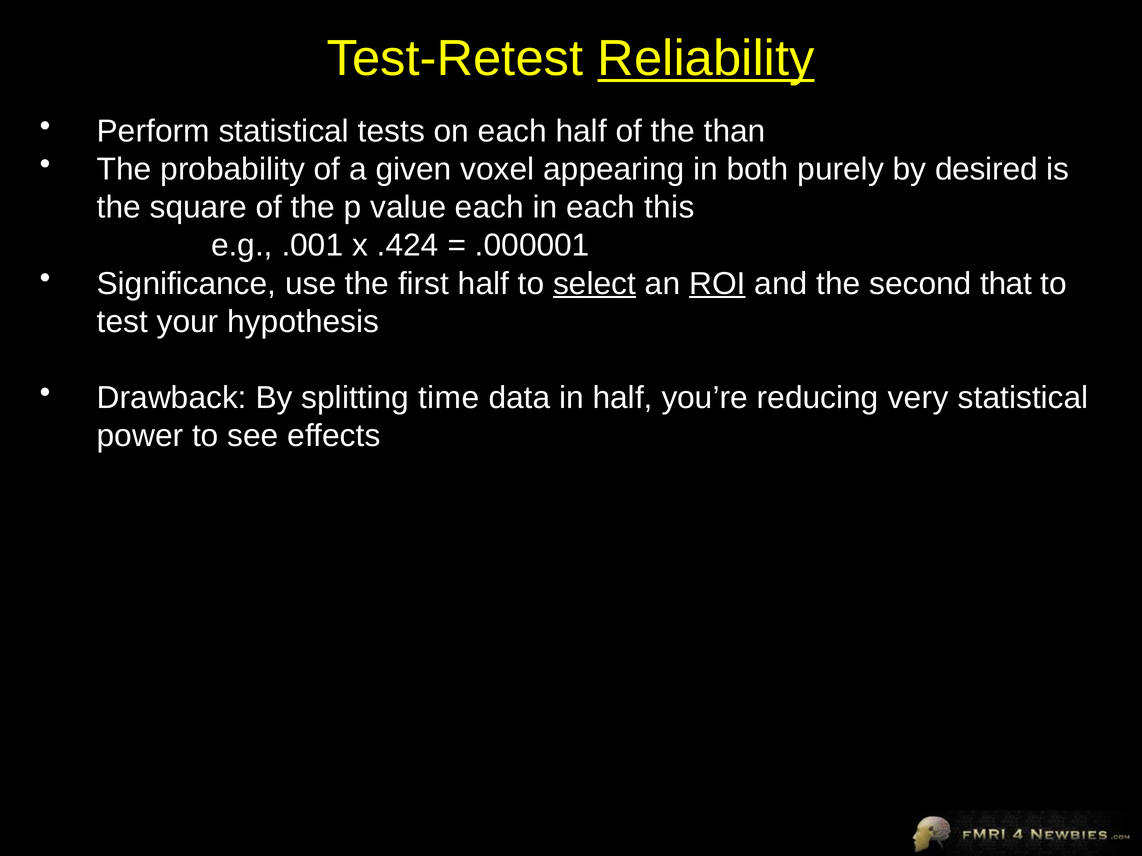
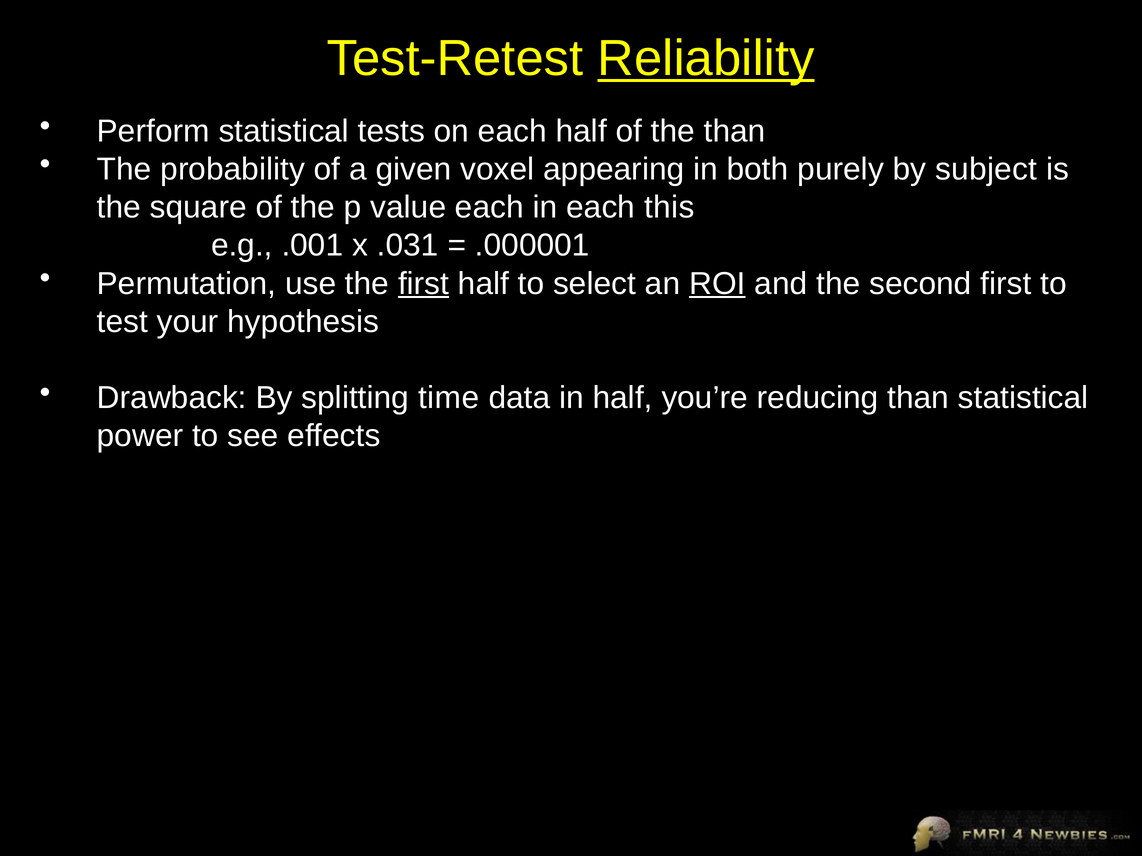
desired: desired -> subject
.424: .424 -> .031
Significance: Significance -> Permutation
first at (424, 284) underline: none -> present
select underline: present -> none
second that: that -> first
reducing very: very -> than
